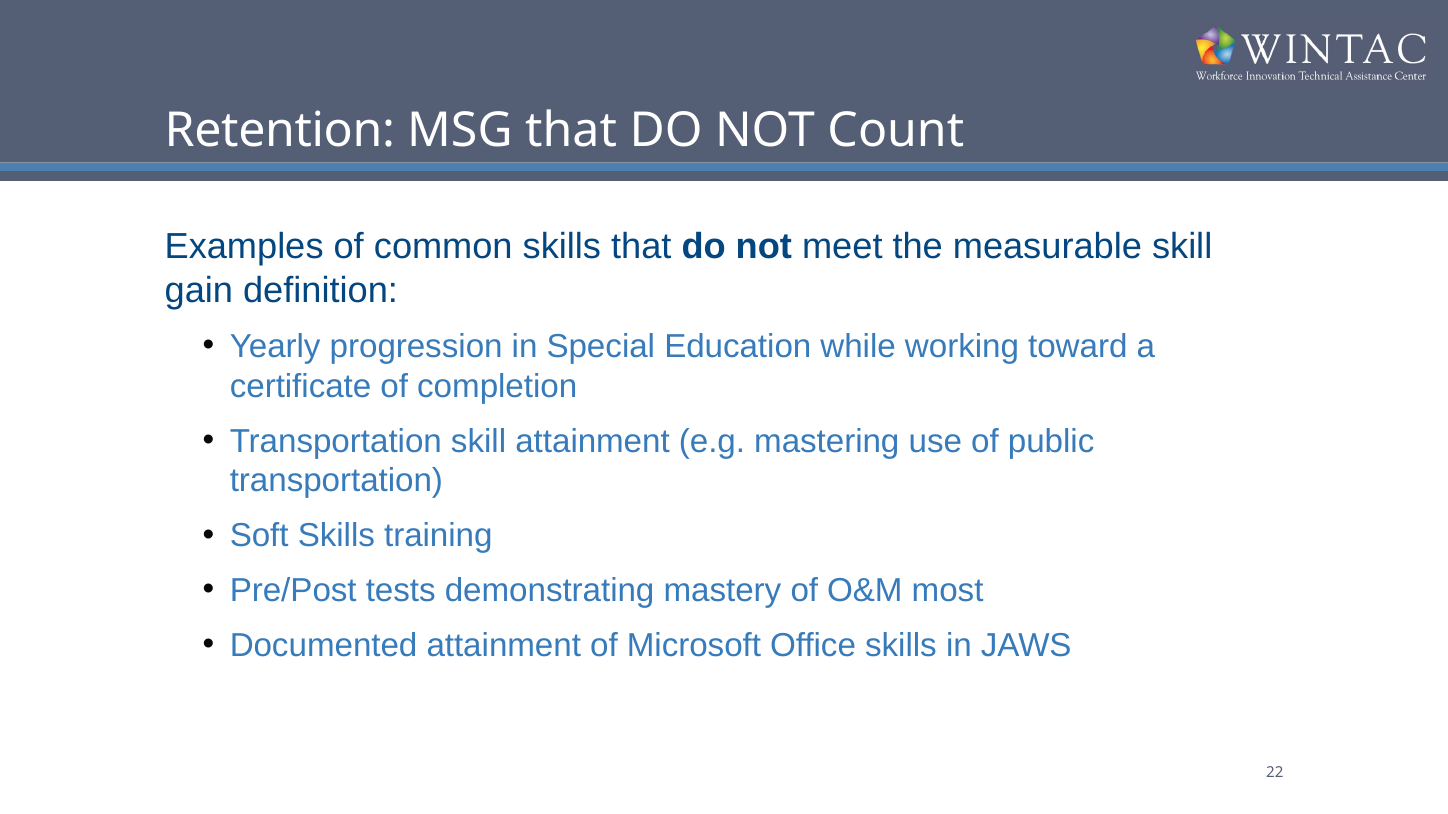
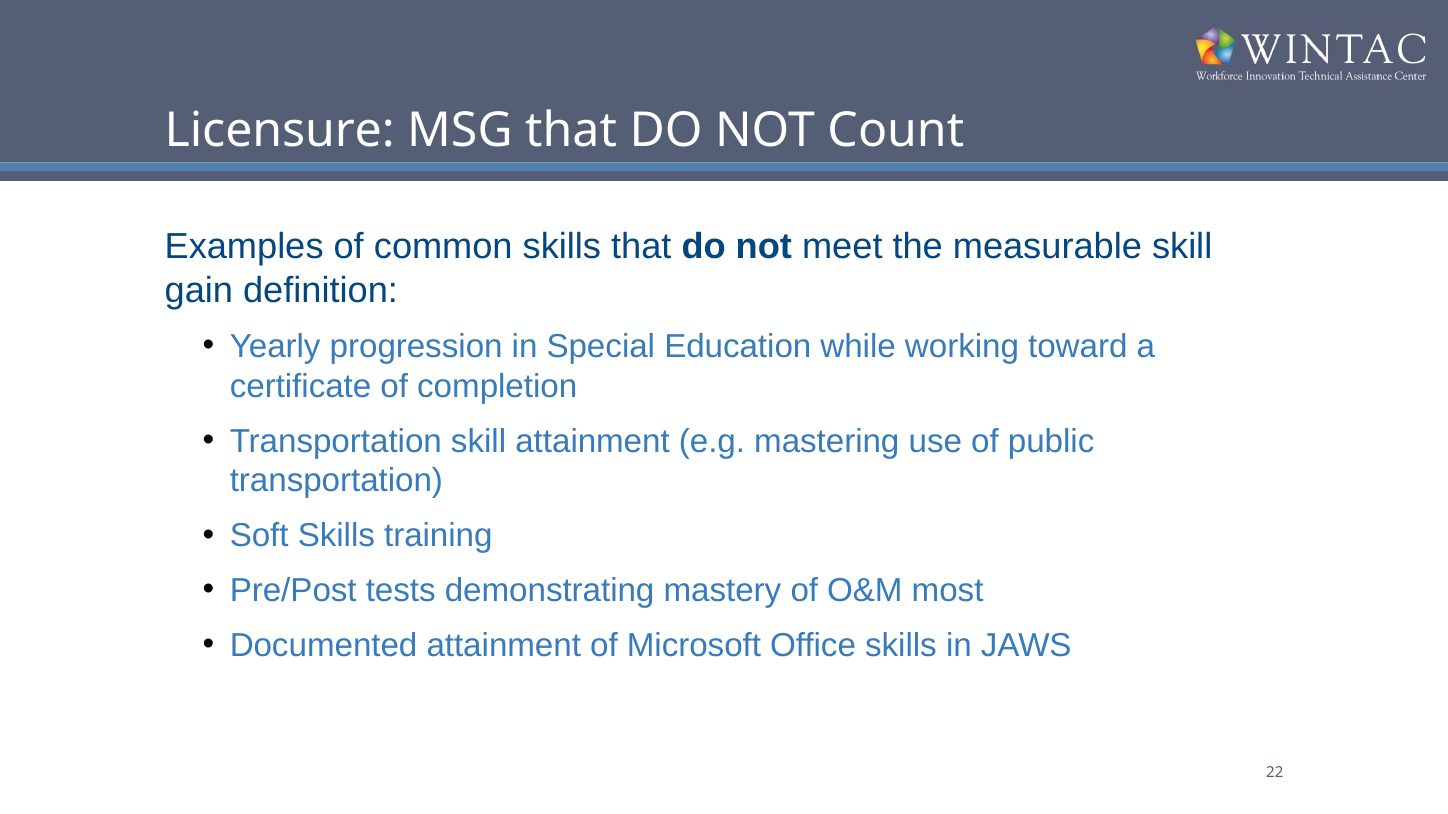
Retention: Retention -> Licensure
